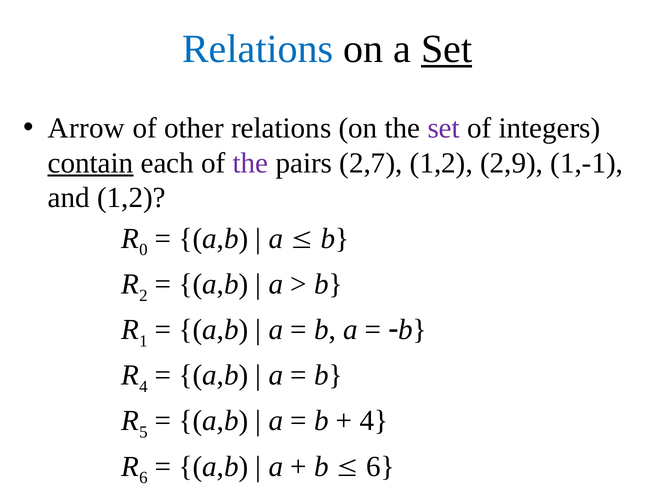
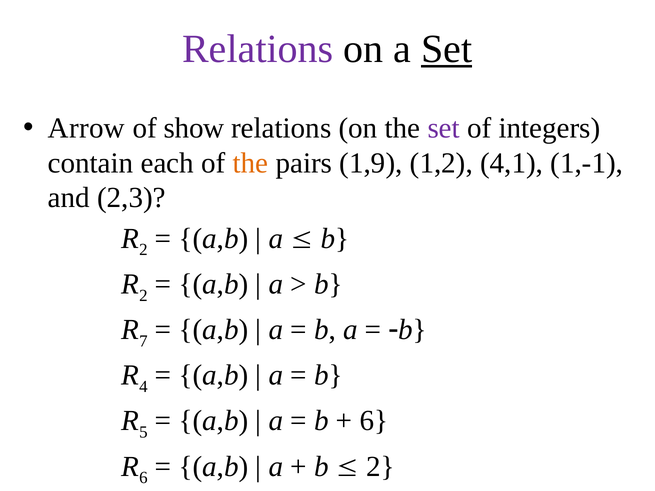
Relations at (258, 49) colour: blue -> purple
other: other -> show
contain underline: present -> none
the at (251, 163) colour: purple -> orange
2,7: 2,7 -> 1,9
2,9: 2,9 -> 4,1
and 1,2: 1,2 -> 2,3
0 at (143, 250): 0 -> 2
1: 1 -> 7
4 at (374, 421): 4 -> 6
6 at (380, 467): 6 -> 2
